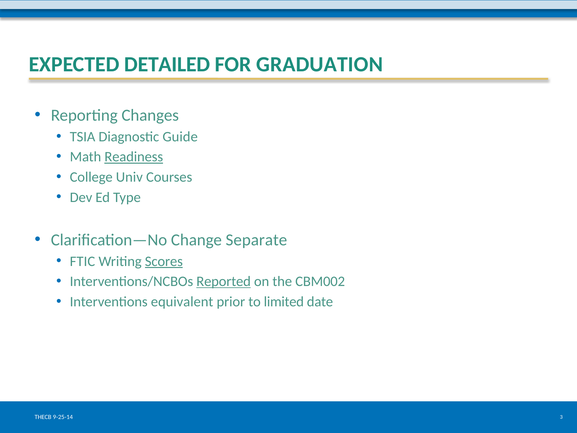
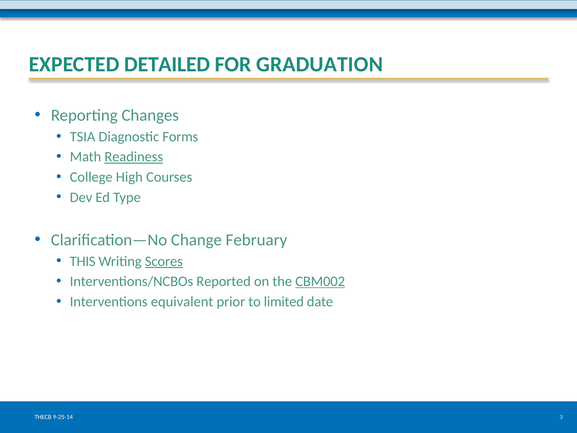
Guide: Guide -> Forms
Univ: Univ -> High
Separate: Separate -> February
FTIC: FTIC -> THIS
Reported underline: present -> none
CBM002 underline: none -> present
